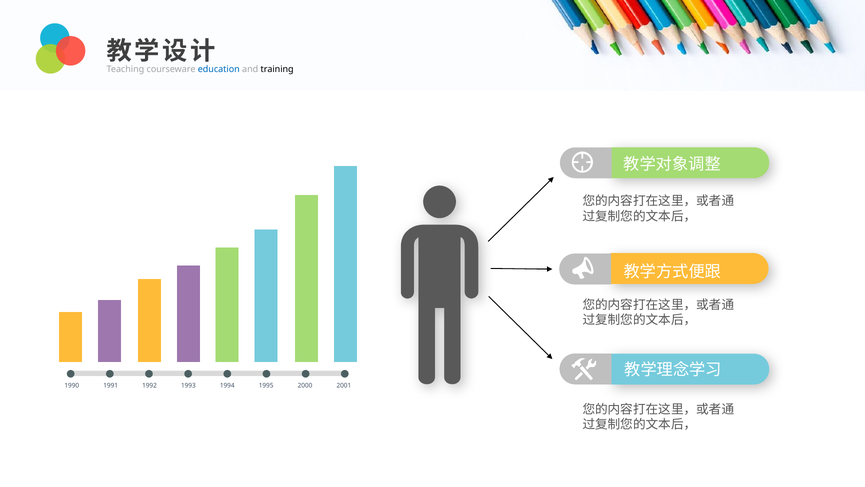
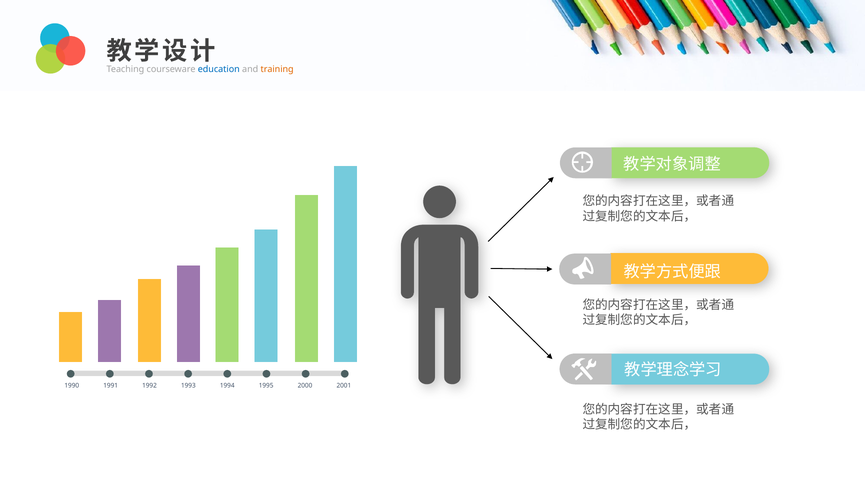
training colour: black -> orange
